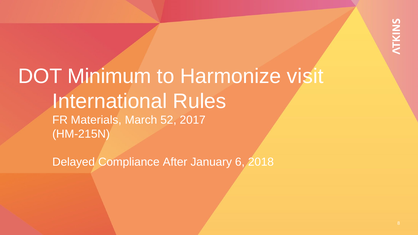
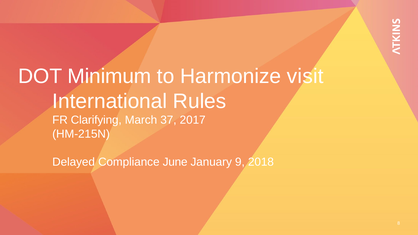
Materials: Materials -> Clarifying
52: 52 -> 37
After: After -> June
6: 6 -> 9
